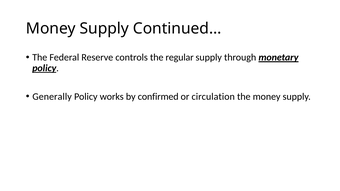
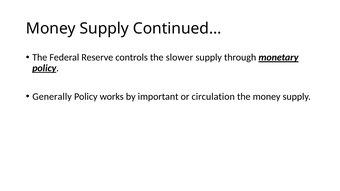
regular: regular -> slower
confirmed: confirmed -> important
